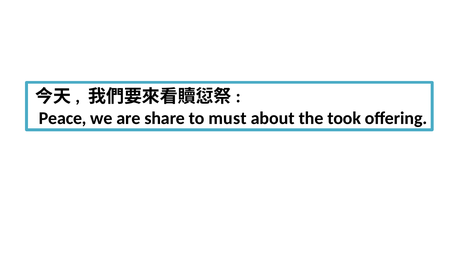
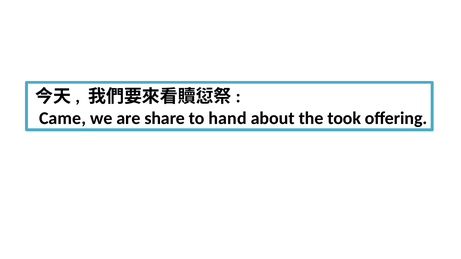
Peace: Peace -> Came
must: must -> hand
